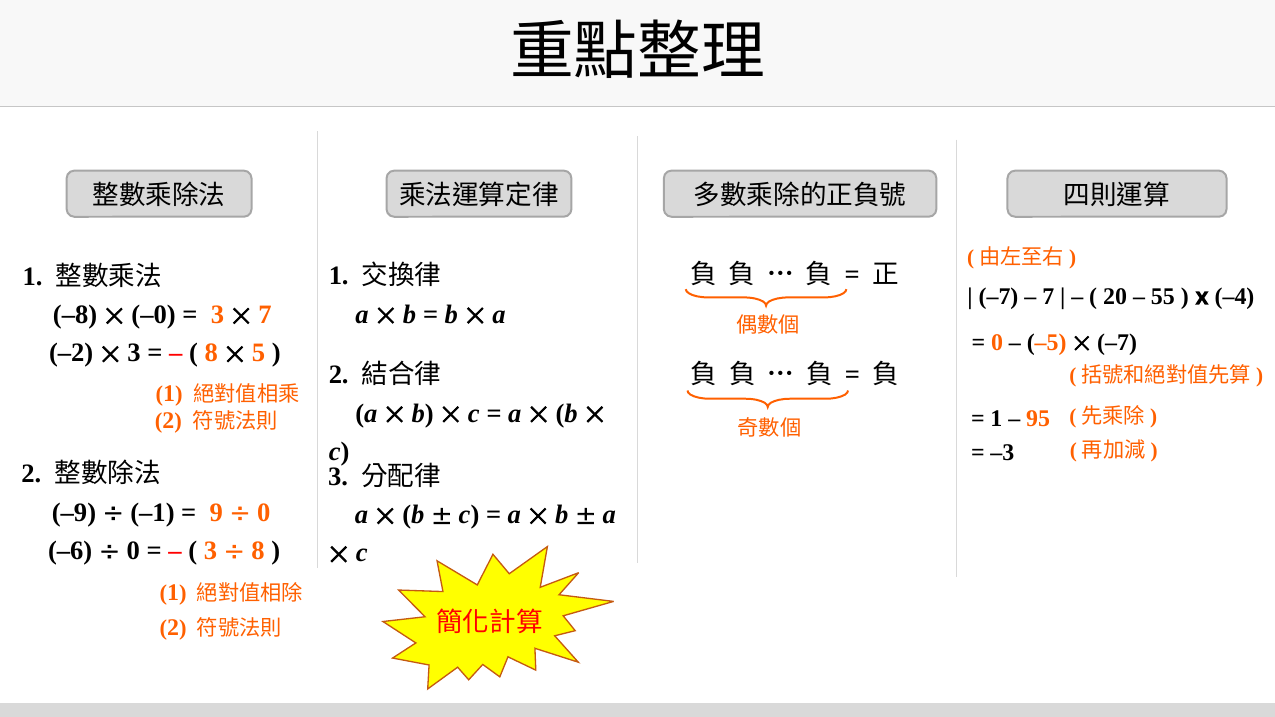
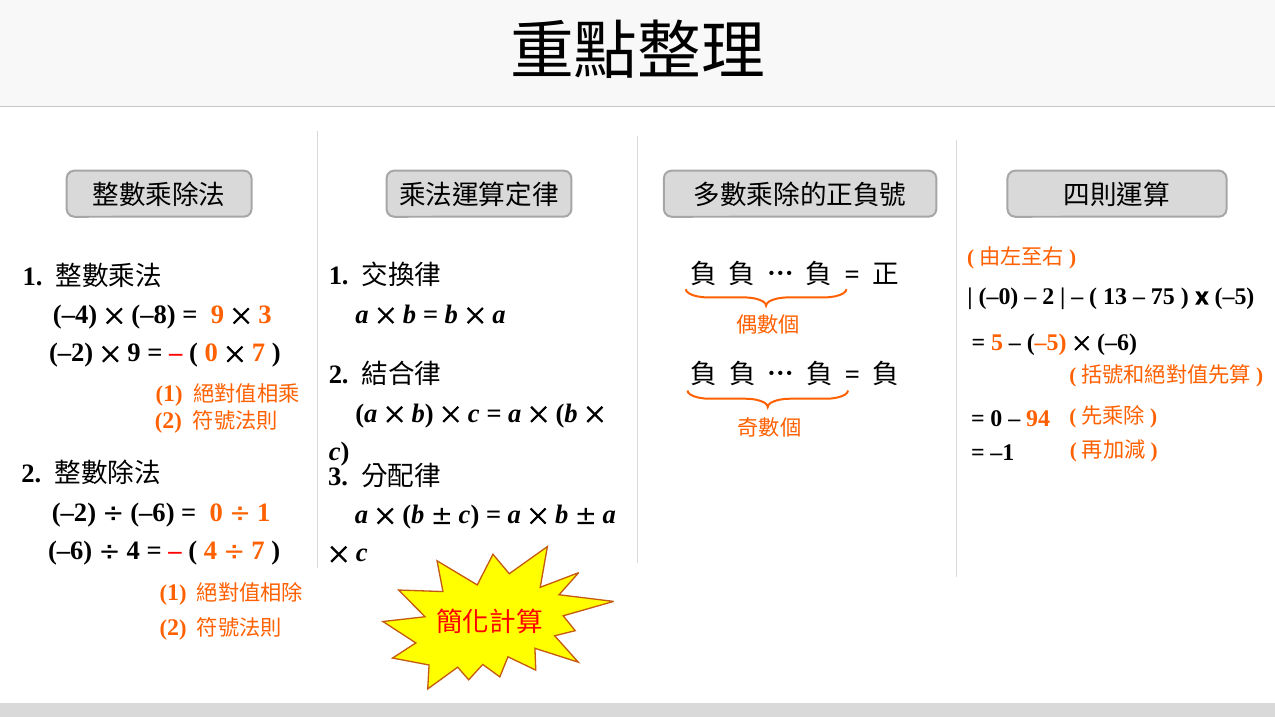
–7 at (999, 297): –7 -> –0
7 at (1048, 297): 7 -> 2
20: 20 -> 13
55: 55 -> 75
x –4: –4 -> –5
–8: –8 -> –4
–0: –0 -> –8
3 at (218, 315): 3 -> 9
7 at (265, 315): 7 -> 3
0 at (997, 342): 0 -> 5
–7 at (1117, 342): –7 -> –6
3 at (134, 353): 3 -> 9
8 at (211, 353): 8 -> 0
5 at (259, 353): 5 -> 7
1 at (996, 419): 1 -> 0
95: 95 -> 94
–3: –3 -> –1
–9 at (74, 512): –9 -> –2
–1 at (152, 512): –1 -> –6
9 at (216, 512): 9 -> 0
0 at (264, 512): 0 -> 1
0 at (133, 551): 0 -> 4
3 at (210, 551): 3 -> 4
8 at (258, 551): 8 -> 7
